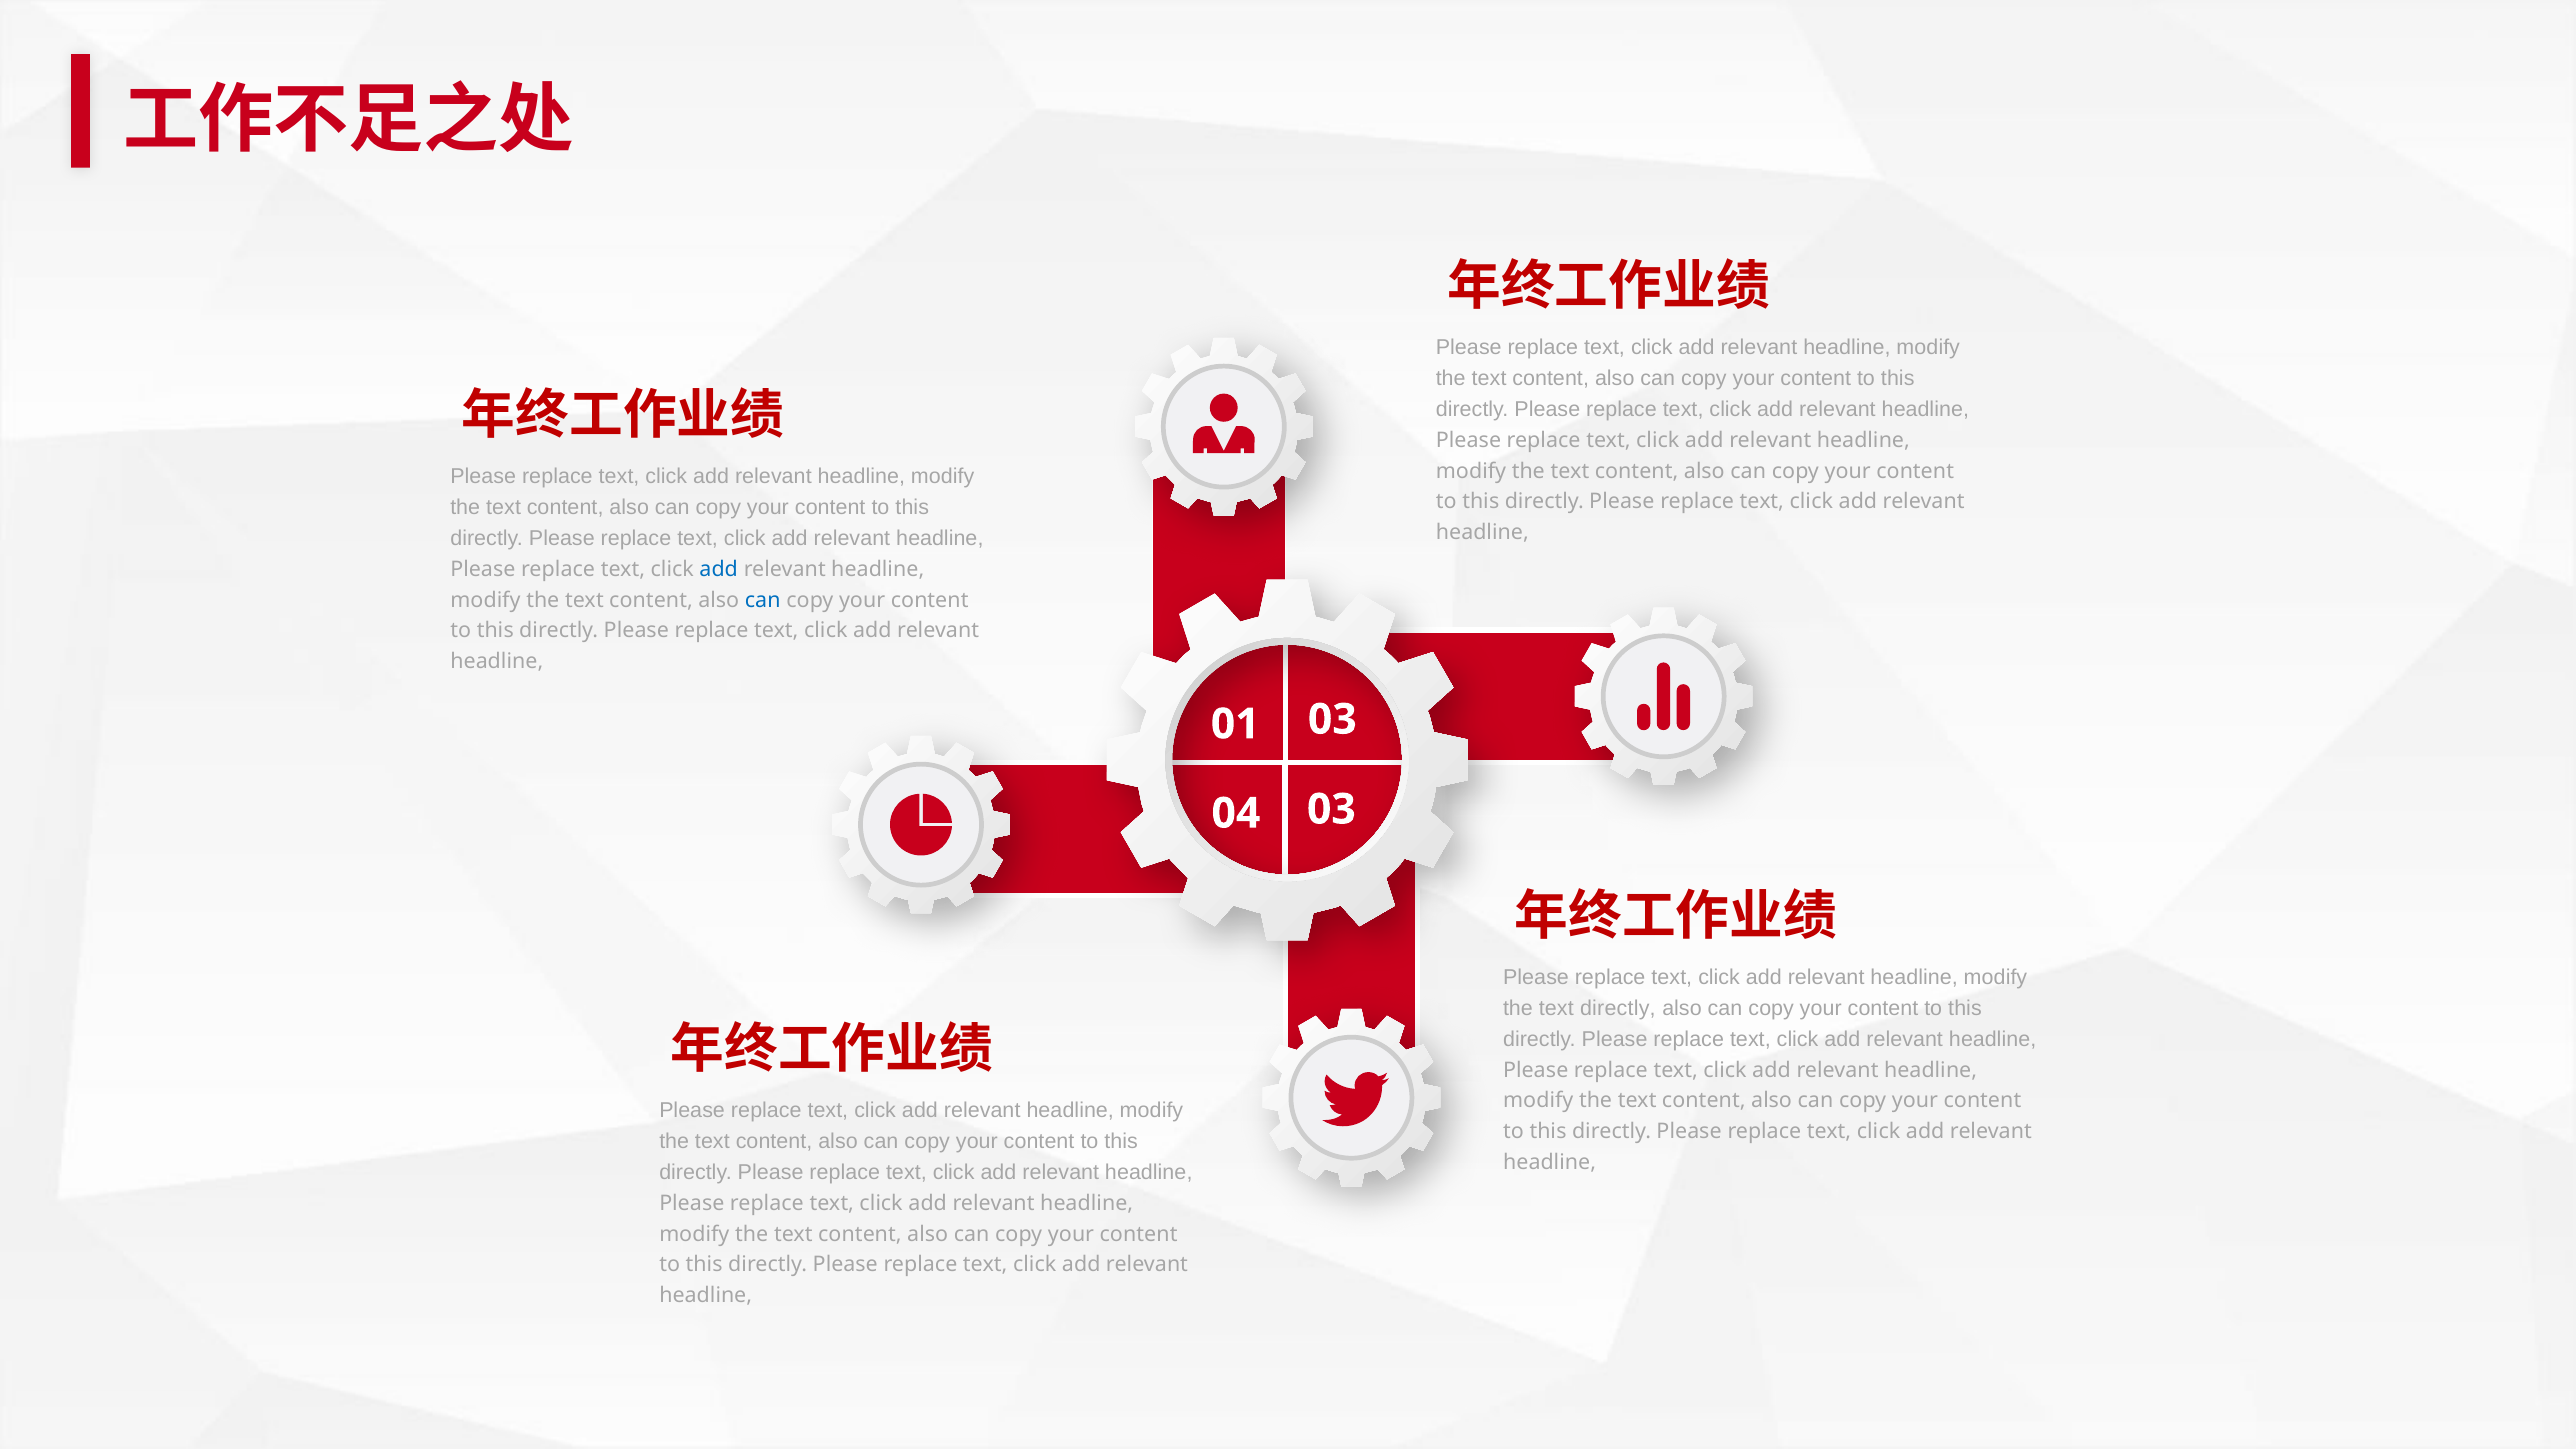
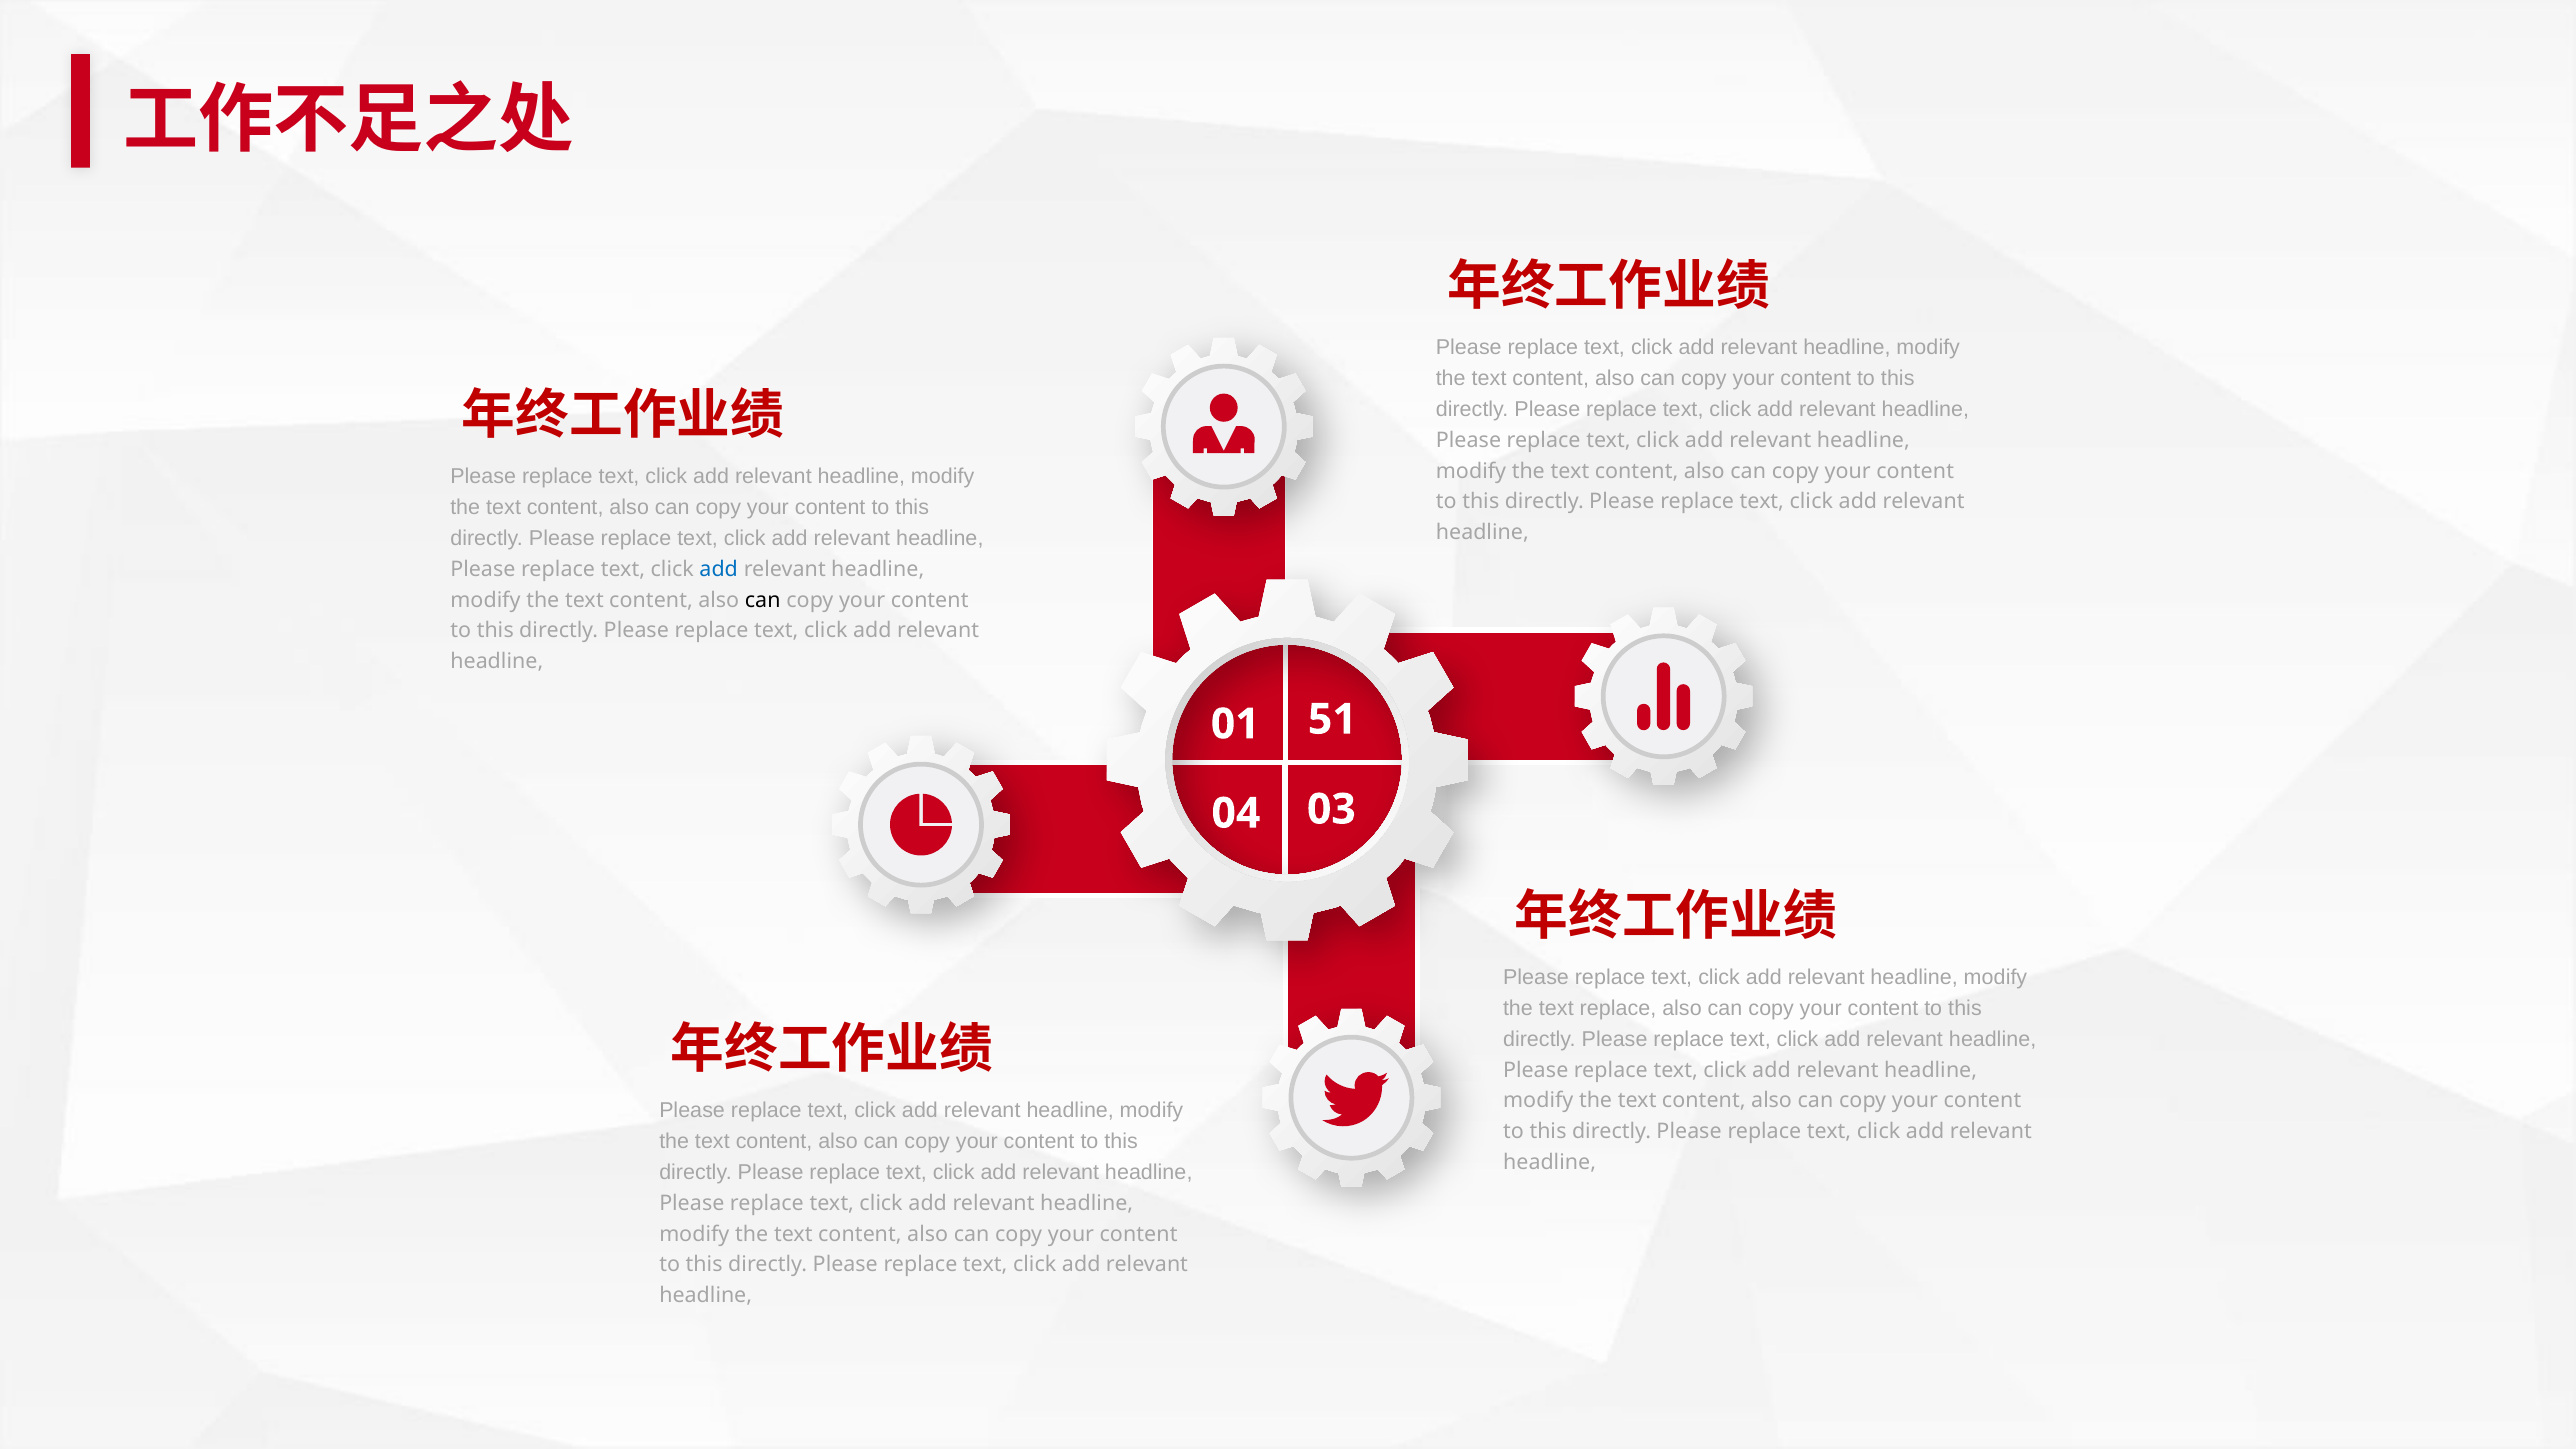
can at (763, 600) colour: blue -> black
01 03: 03 -> 51
text directly: directly -> replace
